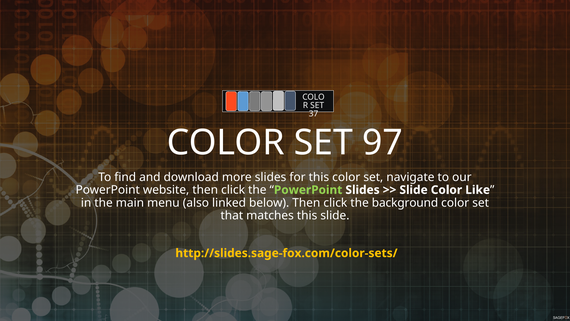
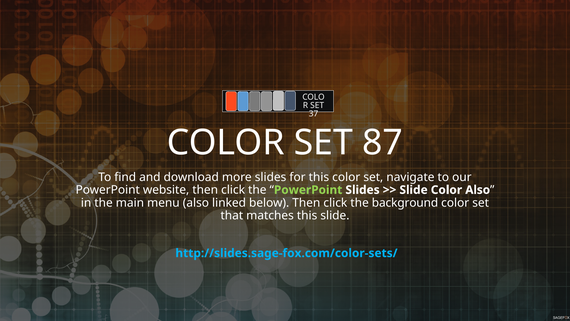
97: 97 -> 87
Color Like: Like -> Also
http://slides.sage-fox.com/color-sets/ colour: yellow -> light blue
